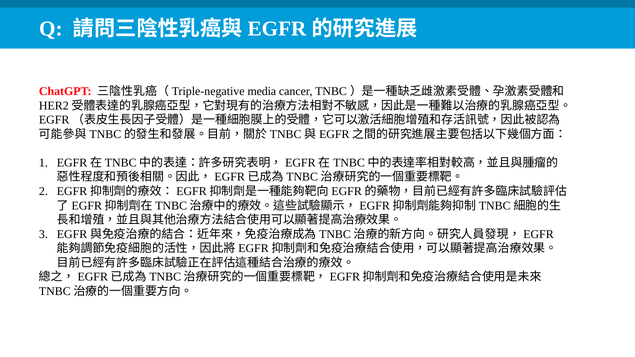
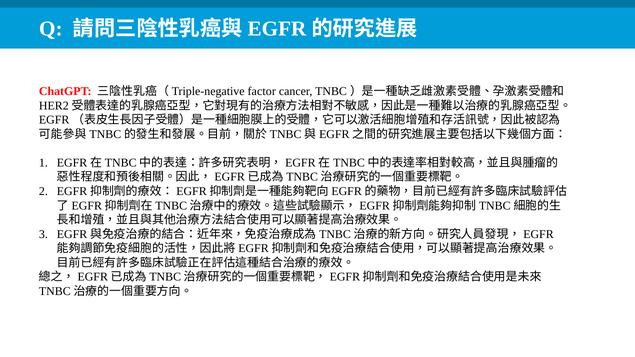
media: media -> factor
